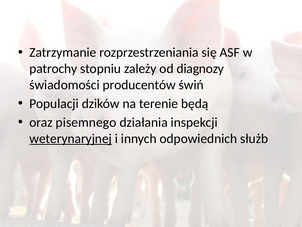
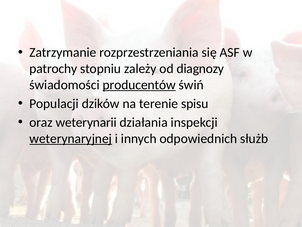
producentów underline: none -> present
będą: będą -> spisu
pisemnego: pisemnego -> weterynarii
